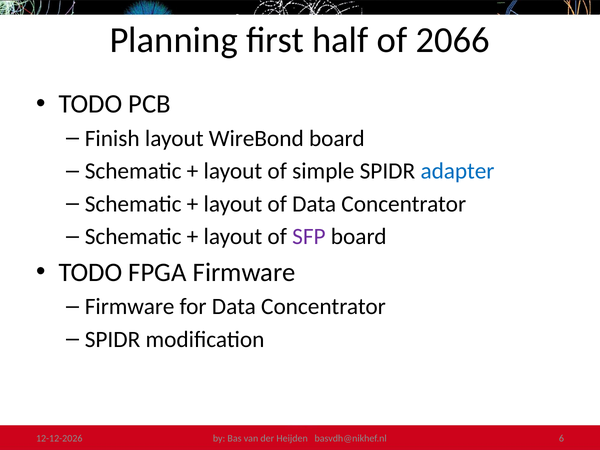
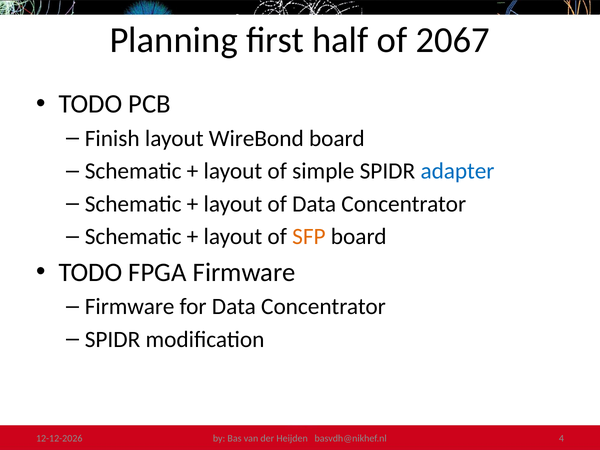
2066: 2066 -> 2067
SFP colour: purple -> orange
6: 6 -> 4
